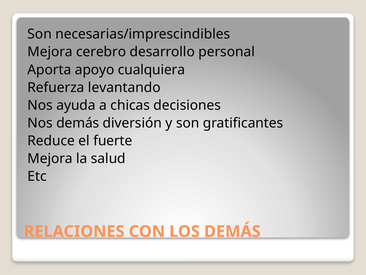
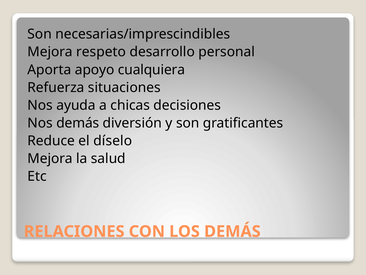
cerebro: cerebro -> respeto
levantando: levantando -> situaciones
fuerte: fuerte -> díselo
